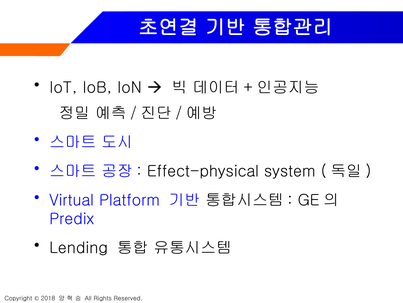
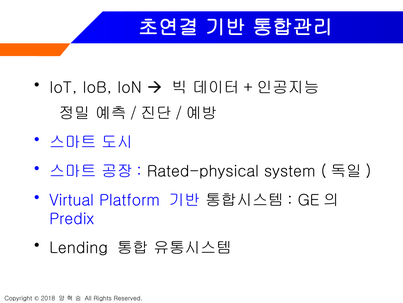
Effect-physical: Effect-physical -> Rated-physical
